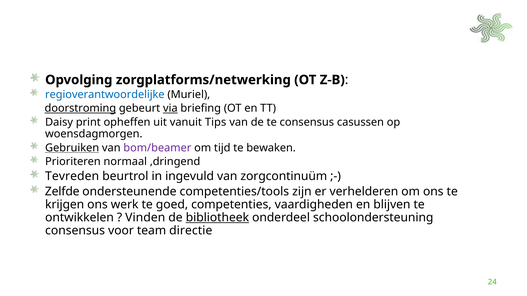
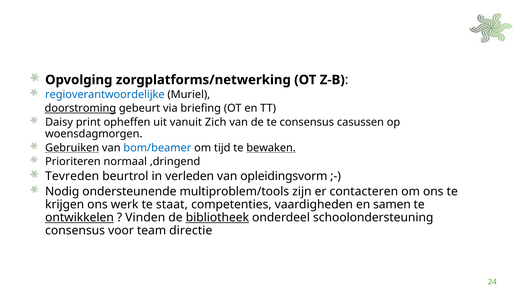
via underline: present -> none
Tips: Tips -> Zich
bom/beamer colour: purple -> blue
bewaken underline: none -> present
ingevuld: ingevuld -> verleden
zorgcontinuüm: zorgcontinuüm -> opleidingsvorm
Zelfde: Zelfde -> Nodig
competenties/tools: competenties/tools -> multiproblem/tools
verhelderen: verhelderen -> contacteren
goed: goed -> staat
blijven: blijven -> samen
ontwikkelen underline: none -> present
